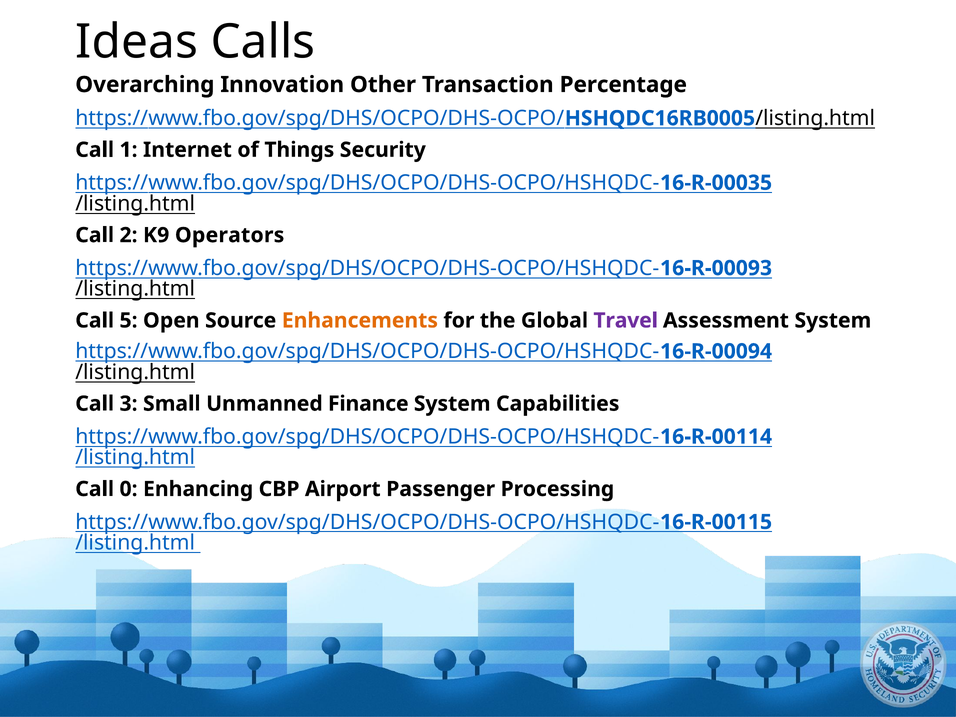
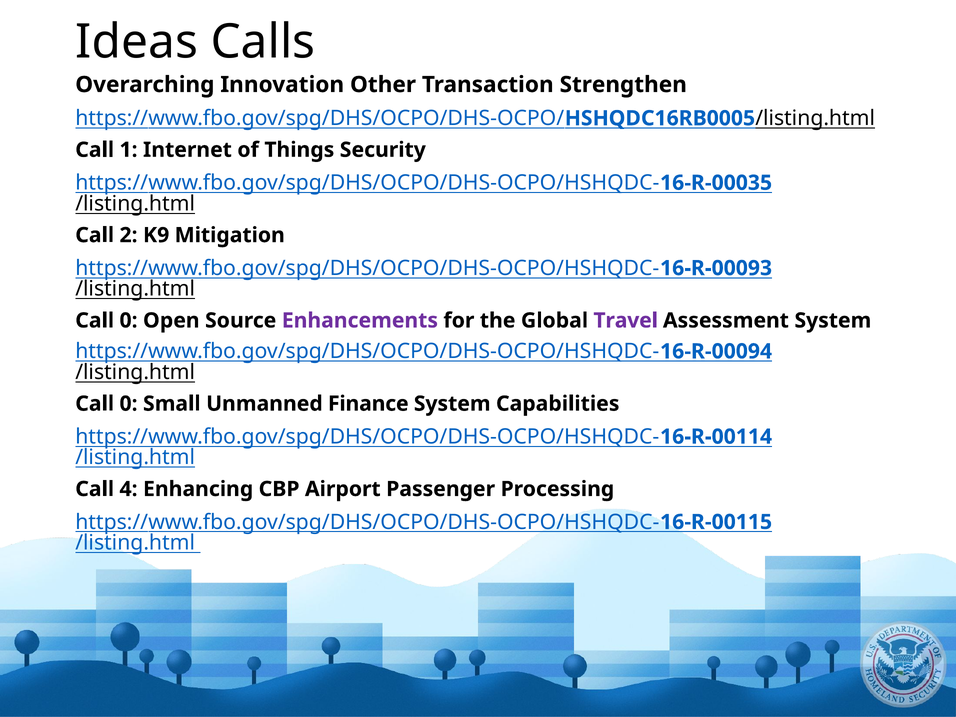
Percentage: Percentage -> Strengthen
Operators: Operators -> Mitigation
5 at (129, 321): 5 -> 0
Enhancements colour: orange -> purple
3 at (129, 404): 3 -> 0
0: 0 -> 4
